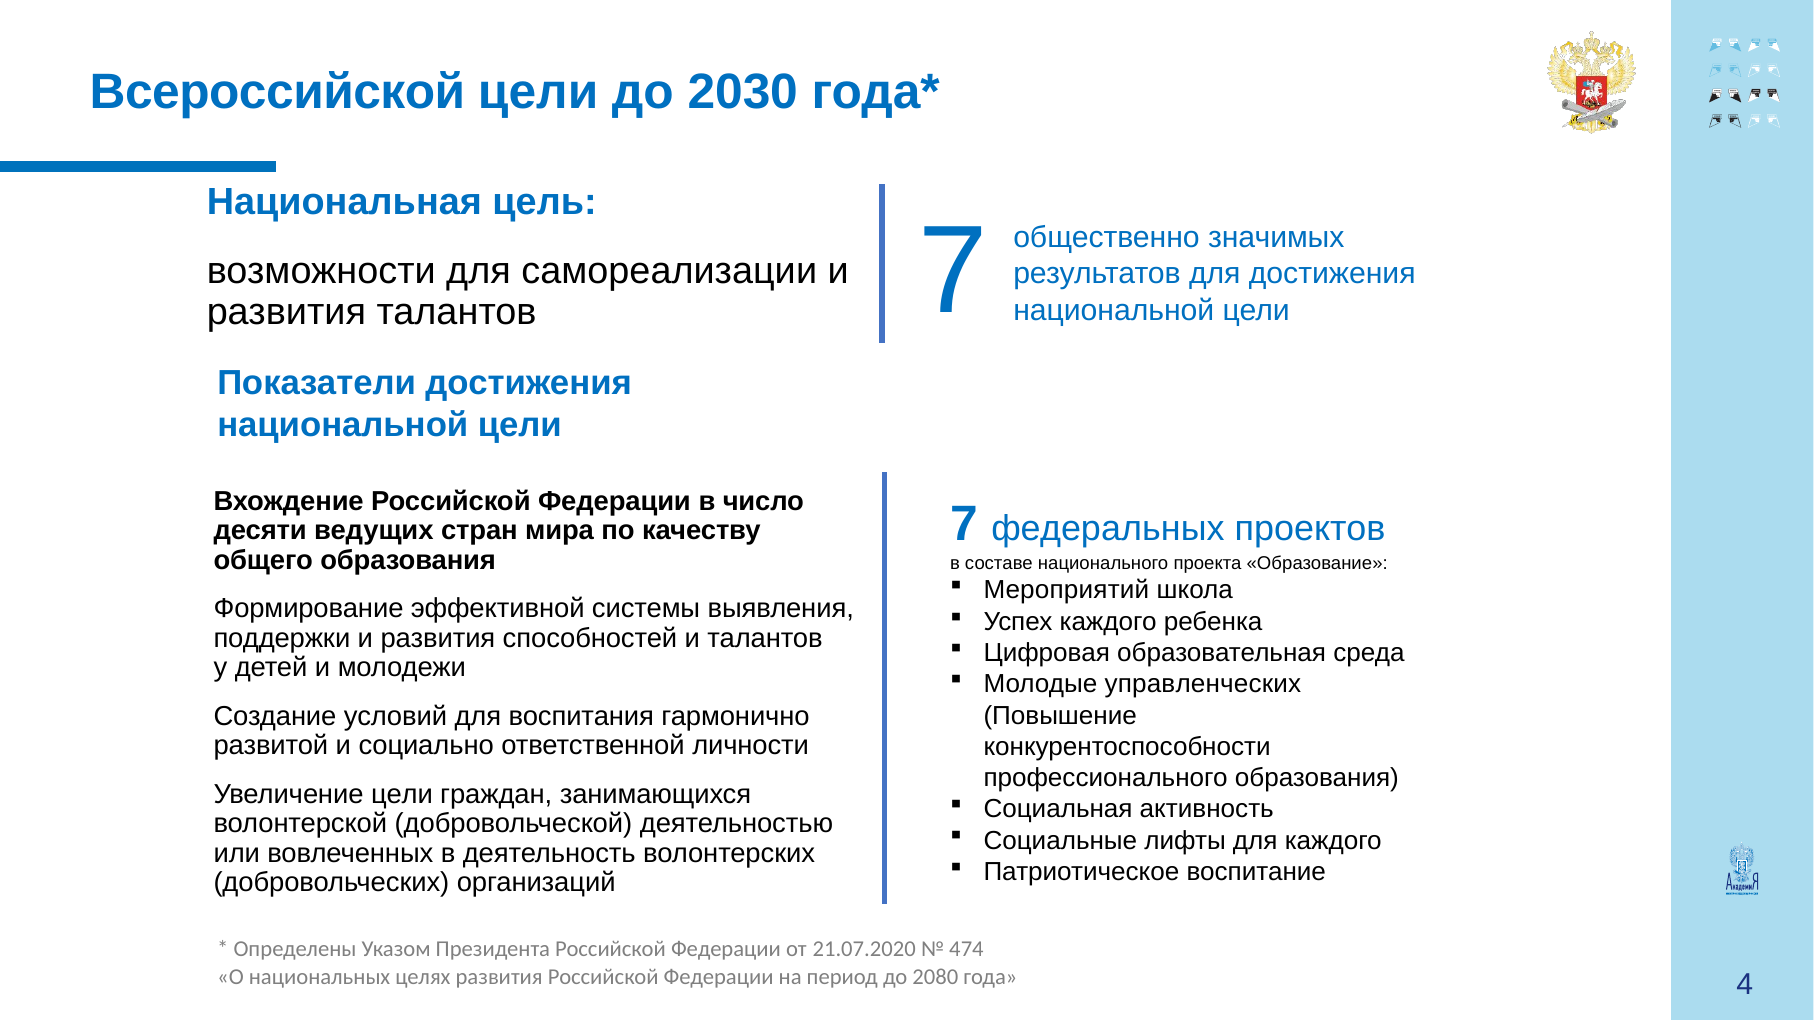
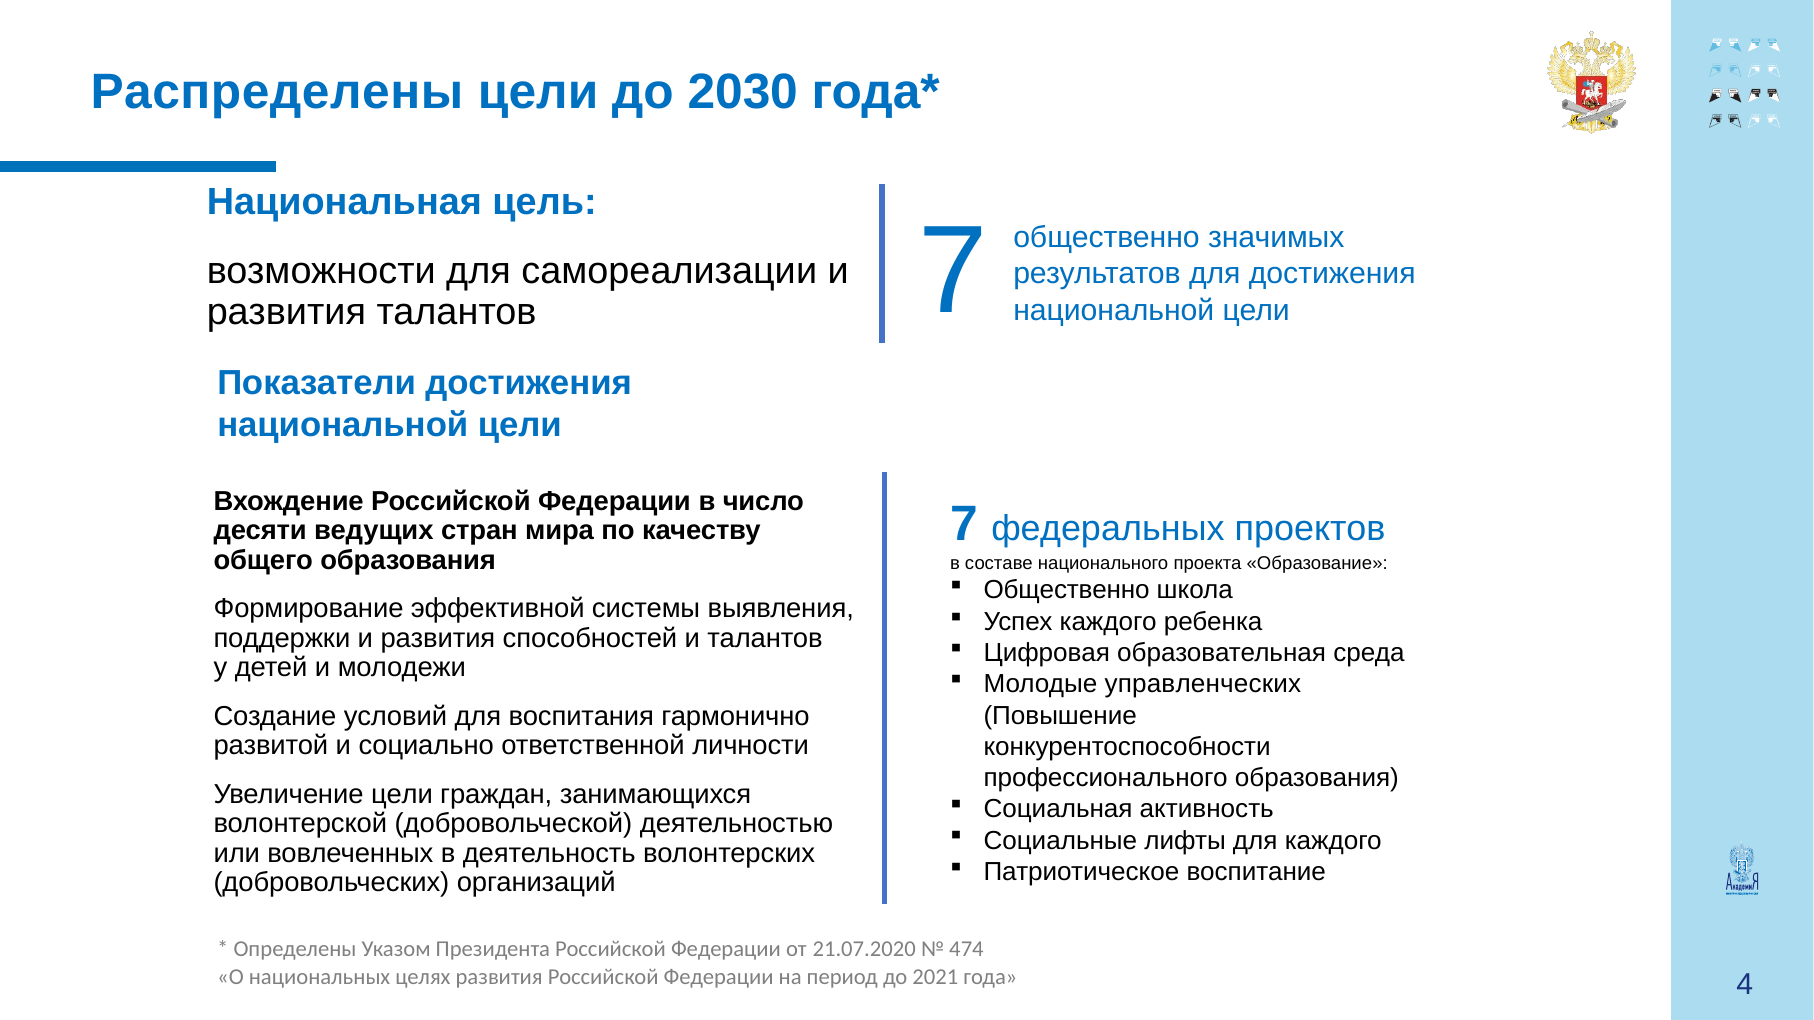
Всероссийской: Всероссийской -> Распределены
Мероприятий at (1066, 591): Мероприятий -> Общественно
2080: 2080 -> 2021
